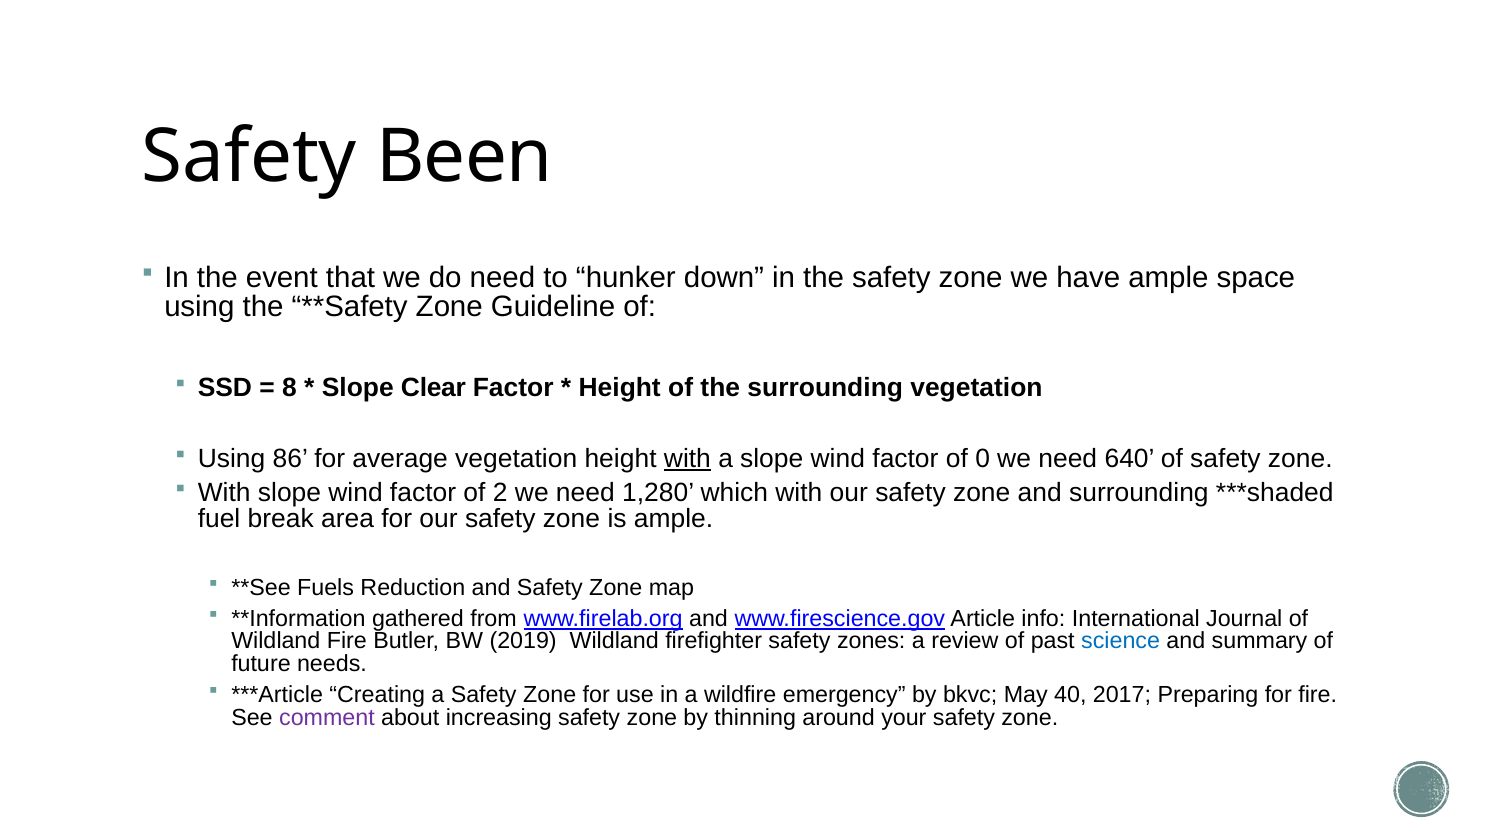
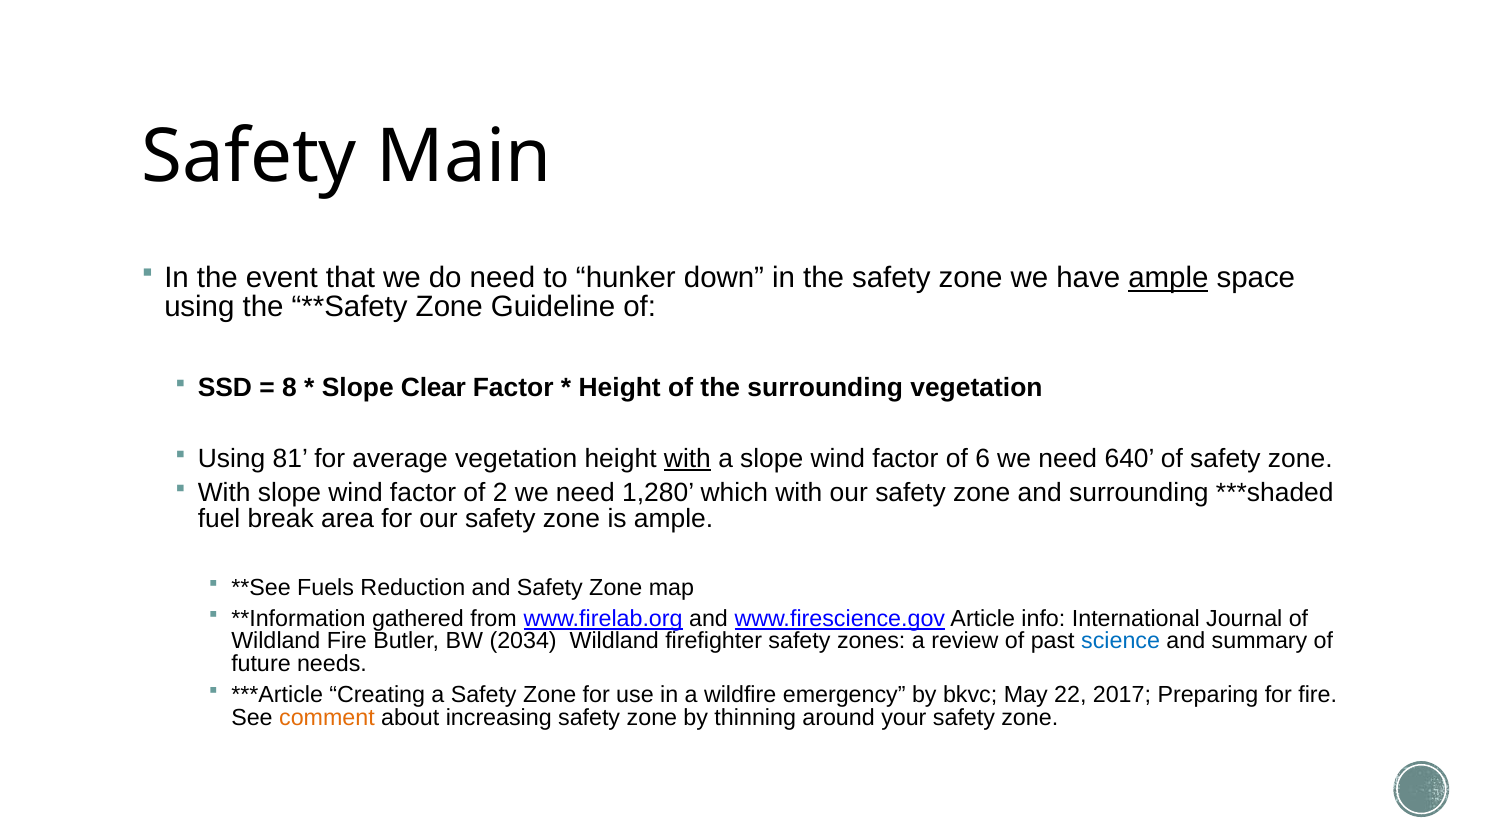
Been: Been -> Main
ample at (1168, 278) underline: none -> present
86: 86 -> 81
0: 0 -> 6
2019: 2019 -> 2034
40: 40 -> 22
comment colour: purple -> orange
